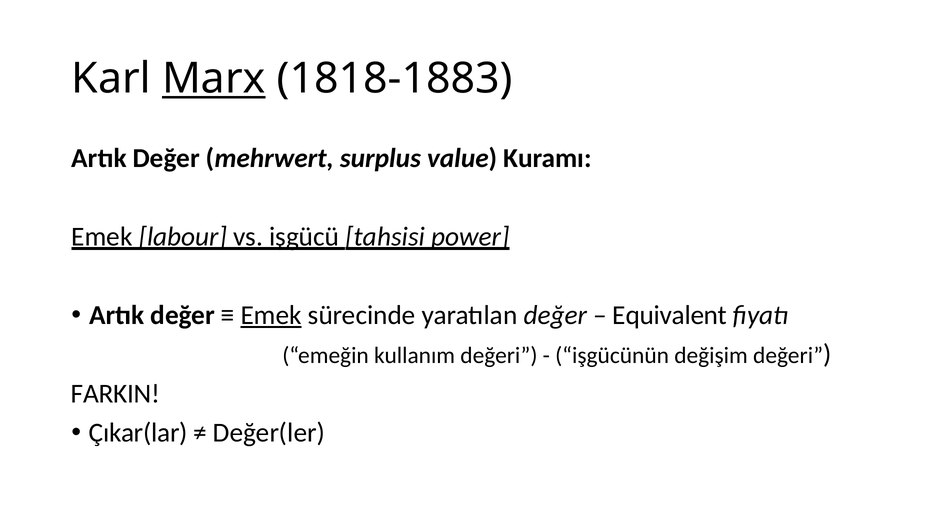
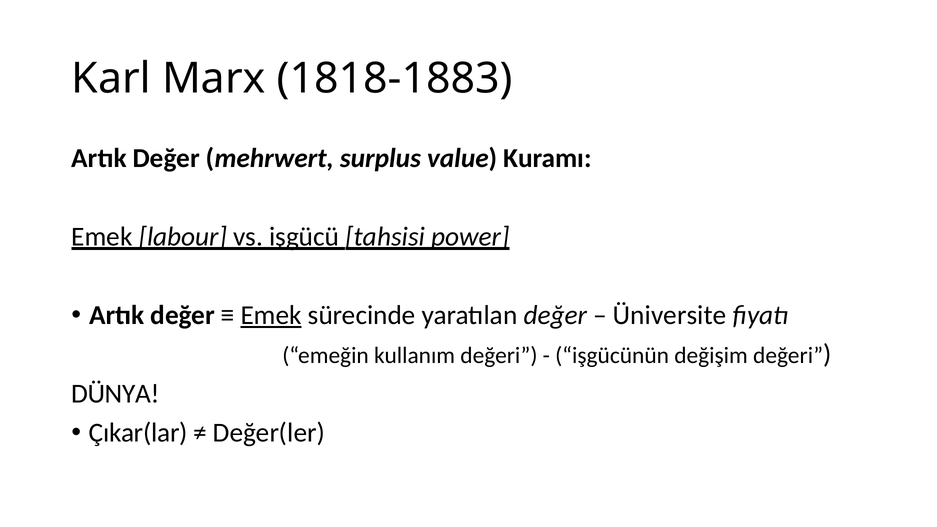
Marx underline: present -> none
Equivalent: Equivalent -> Üniversite
FARKIN: FARKIN -> DÜNYA
